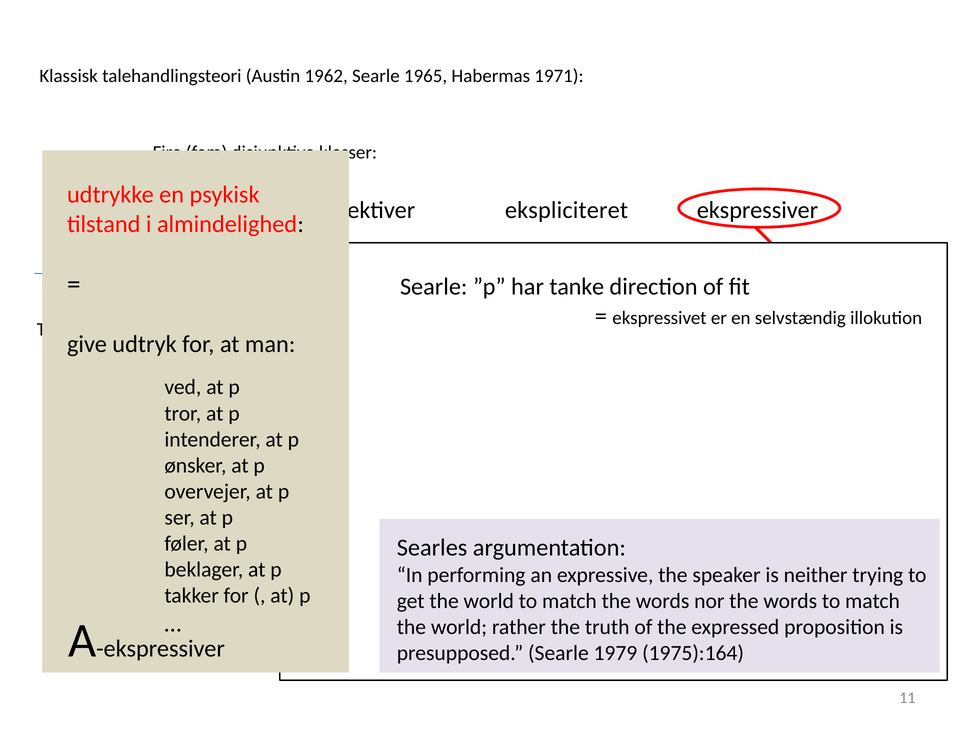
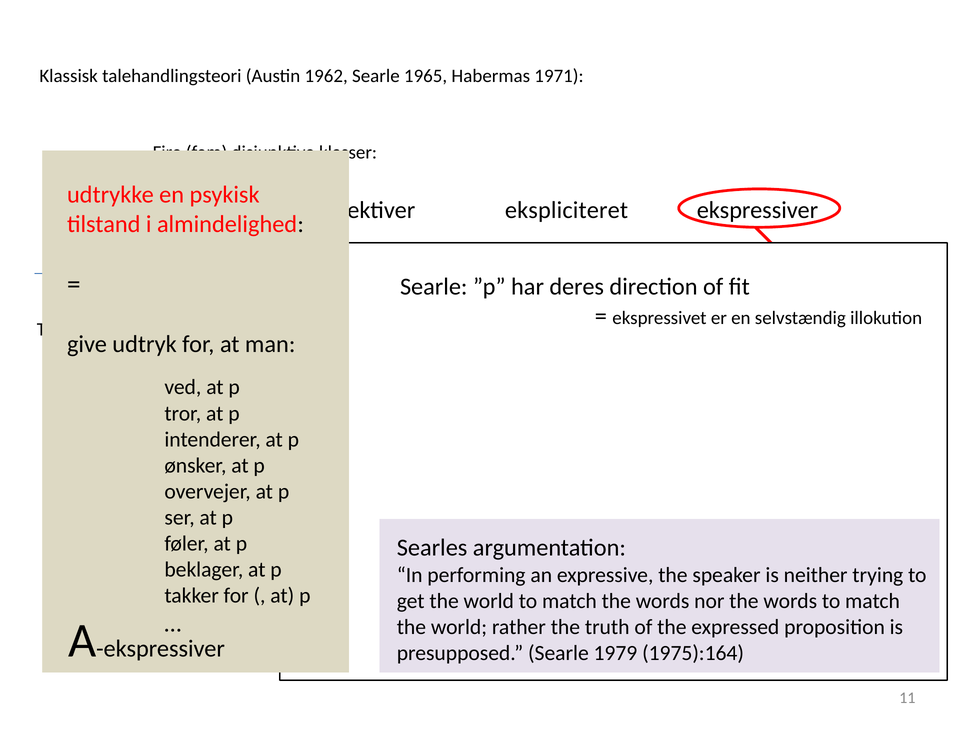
tanke: tanke -> deres
